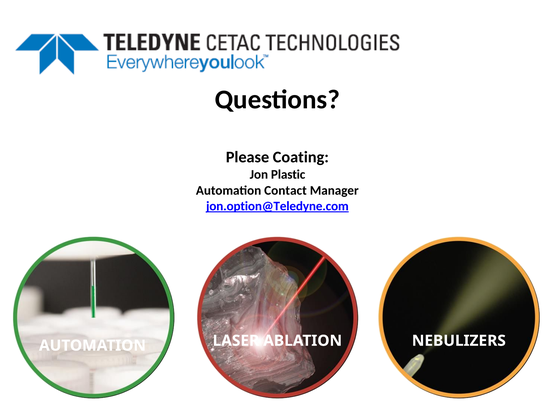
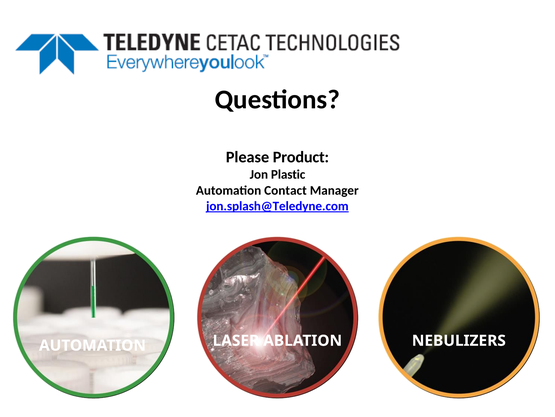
Coating: Coating -> Product
jon.option@Teledyne.com: jon.option@Teledyne.com -> jon.splash@Teledyne.com
